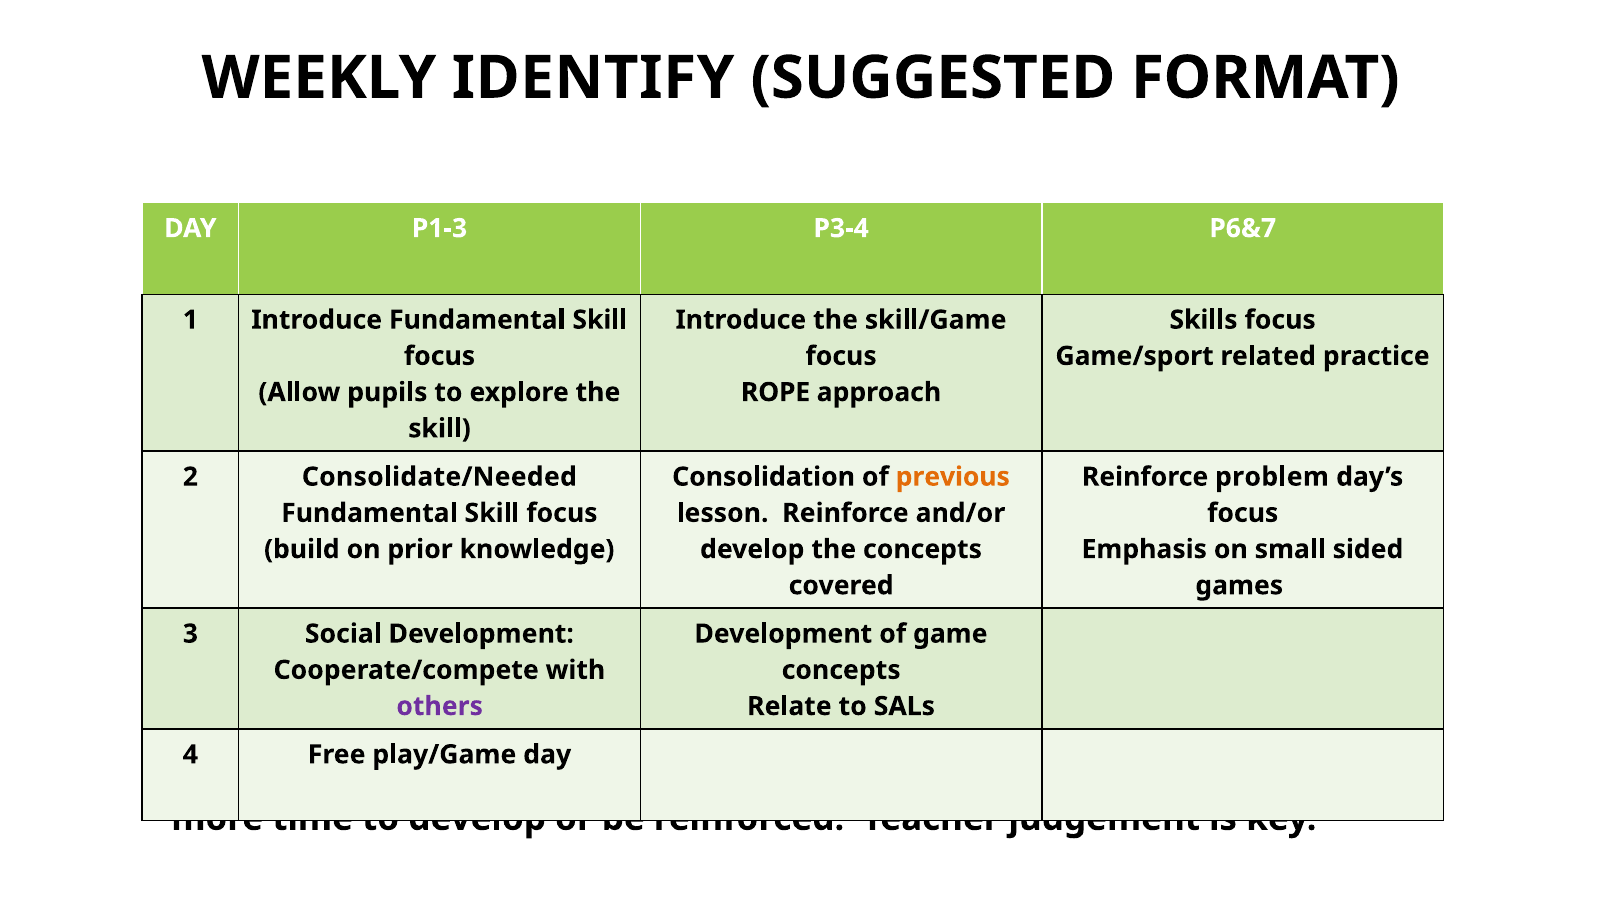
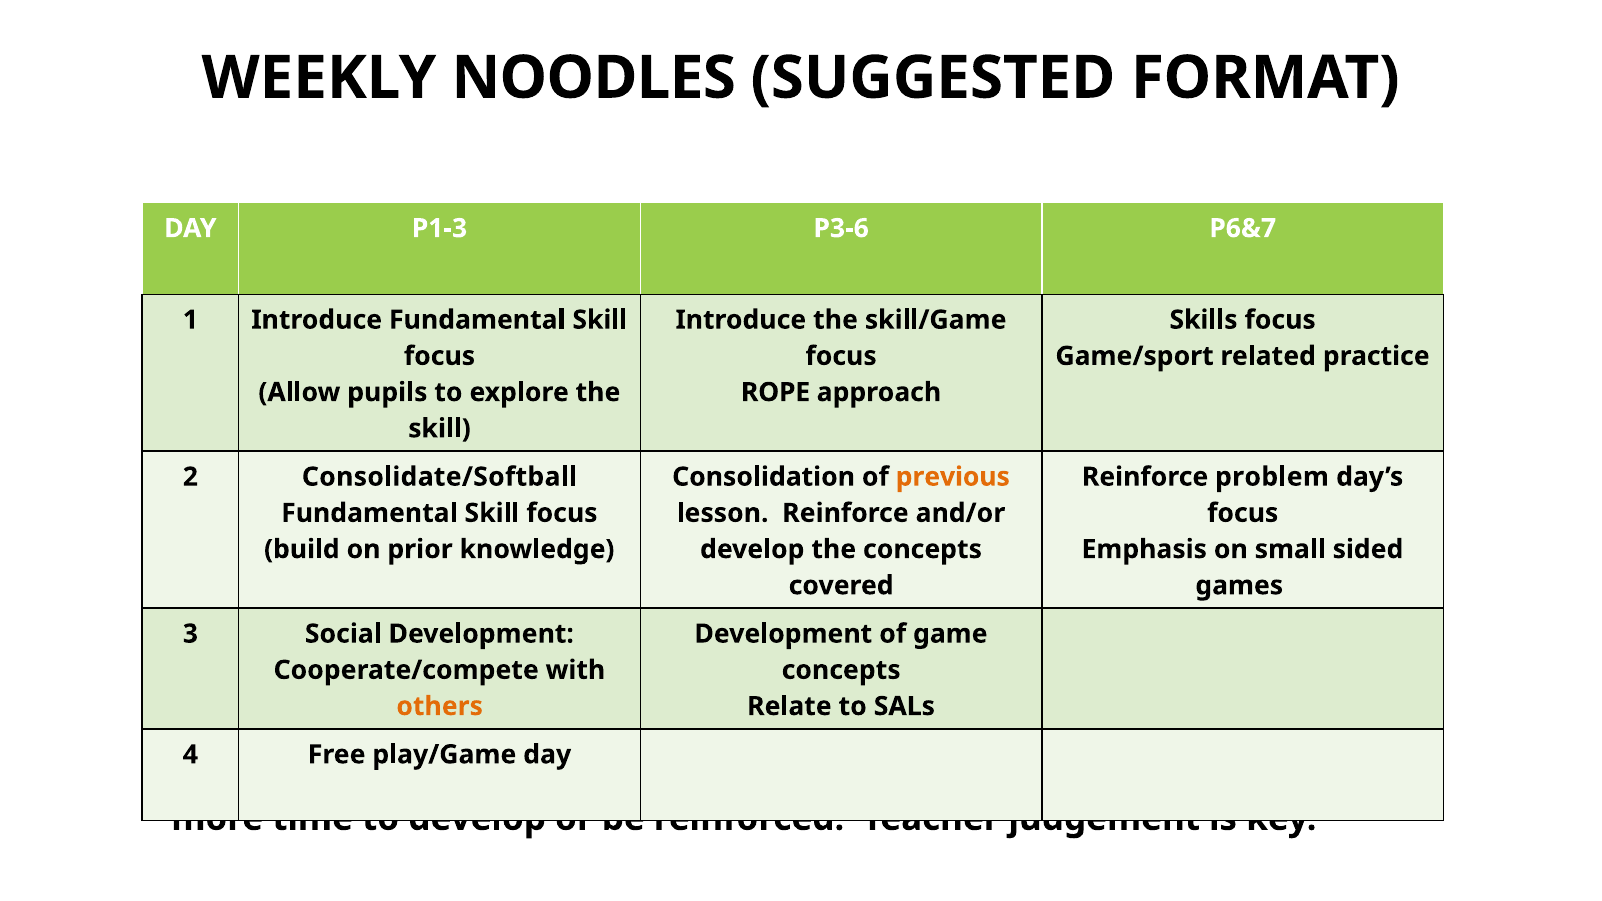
IDENTIFY: IDENTIFY -> NOODLES
P3-4: P3-4 -> P3-6
Consolidate/Needed: Consolidate/Needed -> Consolidate/Softball
others colour: purple -> orange
